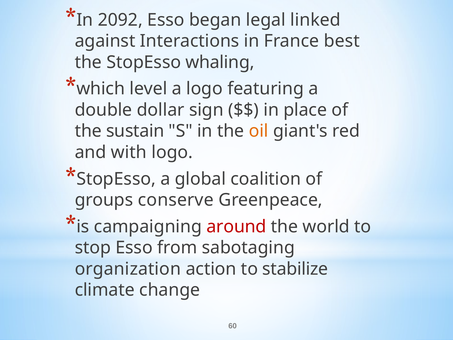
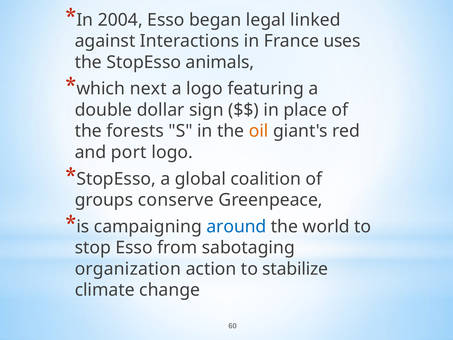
2092: 2092 -> 2004
best: best -> uses
whaling: whaling -> animals
level: level -> next
sustain: sustain -> forests
with: with -> port
around colour: red -> blue
